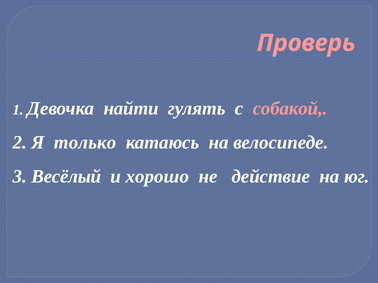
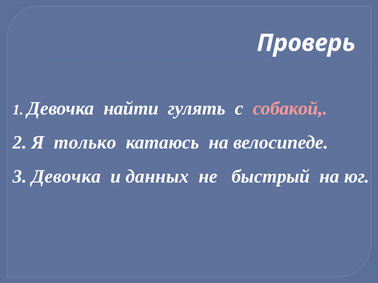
Проверь colour: pink -> white
3 Весёлый: Весёлый -> Девочка
хорошо: хорошо -> данных
действие: действие -> быстрый
